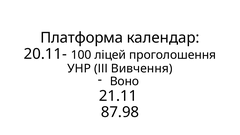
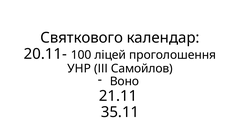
Платформа: Платформа -> Святкового
Вивчення: Вивчення -> Самойлов
87.98: 87.98 -> 35.11
